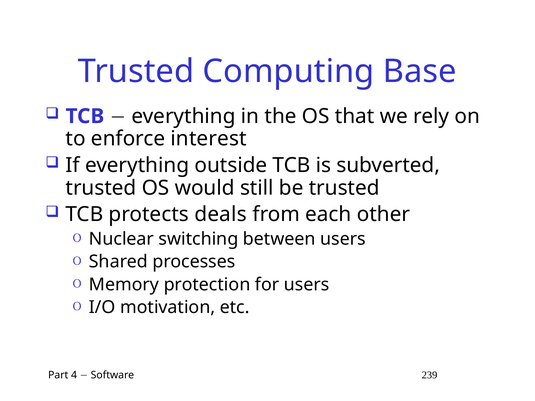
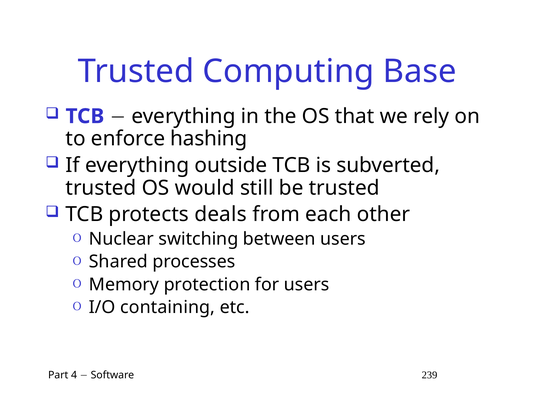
interest: interest -> hashing
motivation: motivation -> containing
